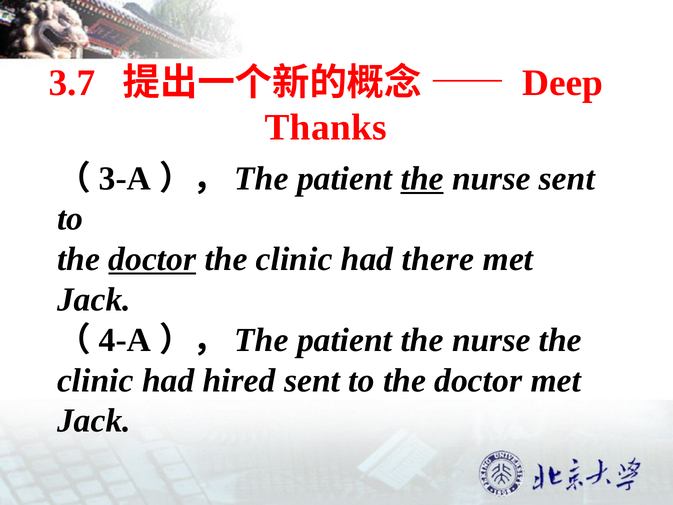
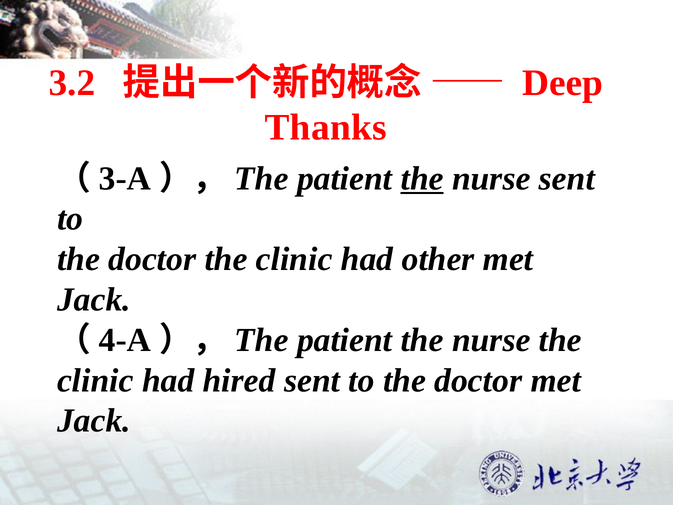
3.7: 3.7 -> 3.2
doctor at (152, 259) underline: present -> none
there: there -> other
